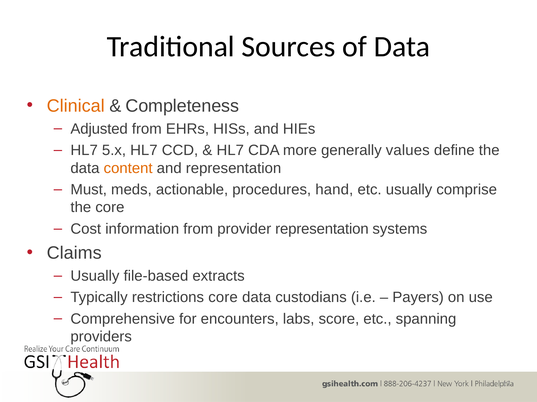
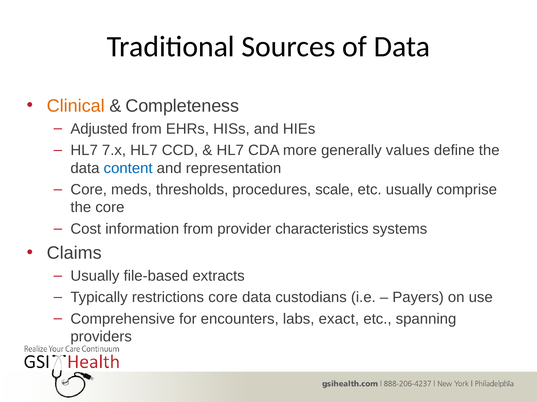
5.x: 5.x -> 7.x
content colour: orange -> blue
Must at (89, 190): Must -> Core
actionable: actionable -> thresholds
hand: hand -> scale
provider representation: representation -> characteristics
score: score -> exact
